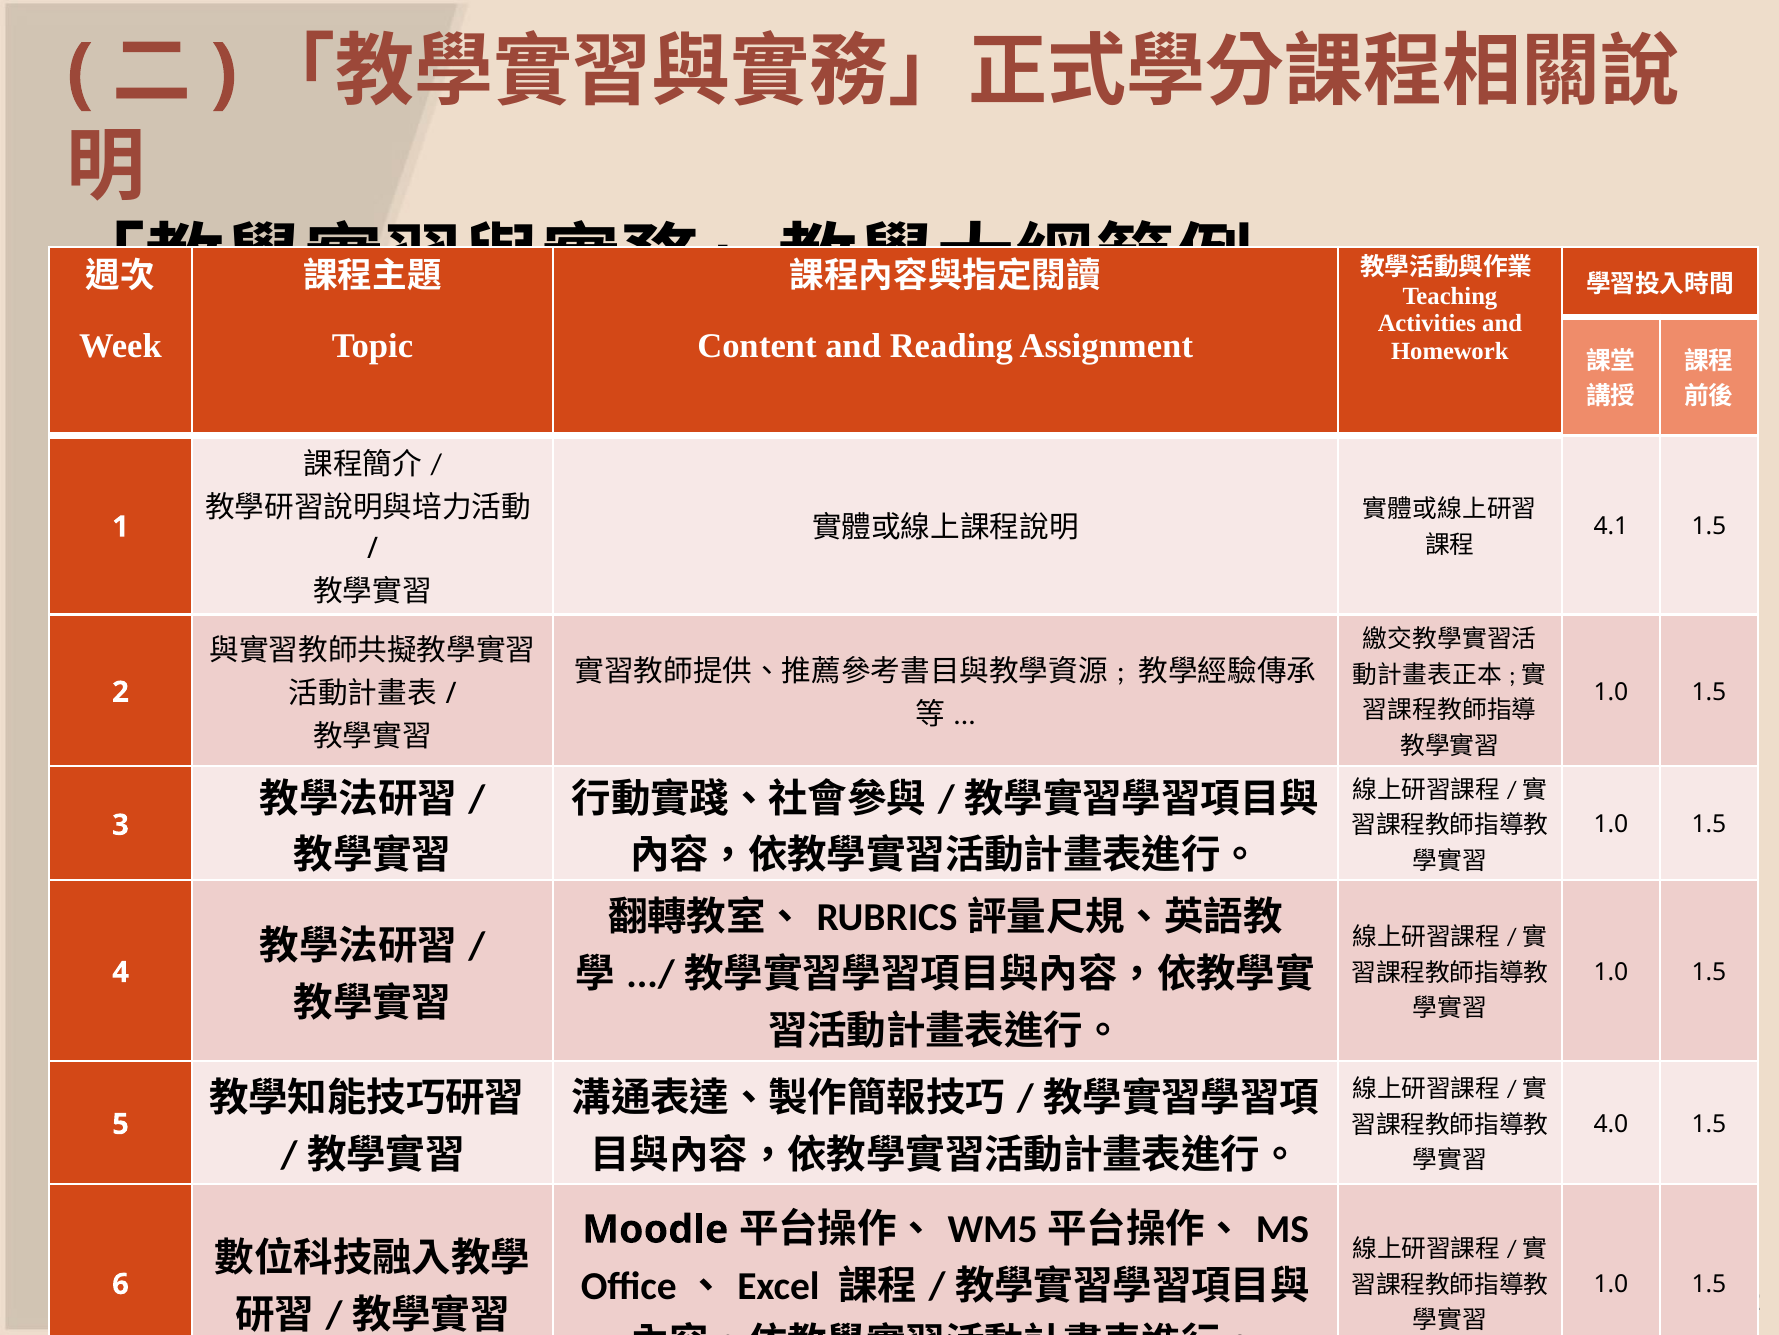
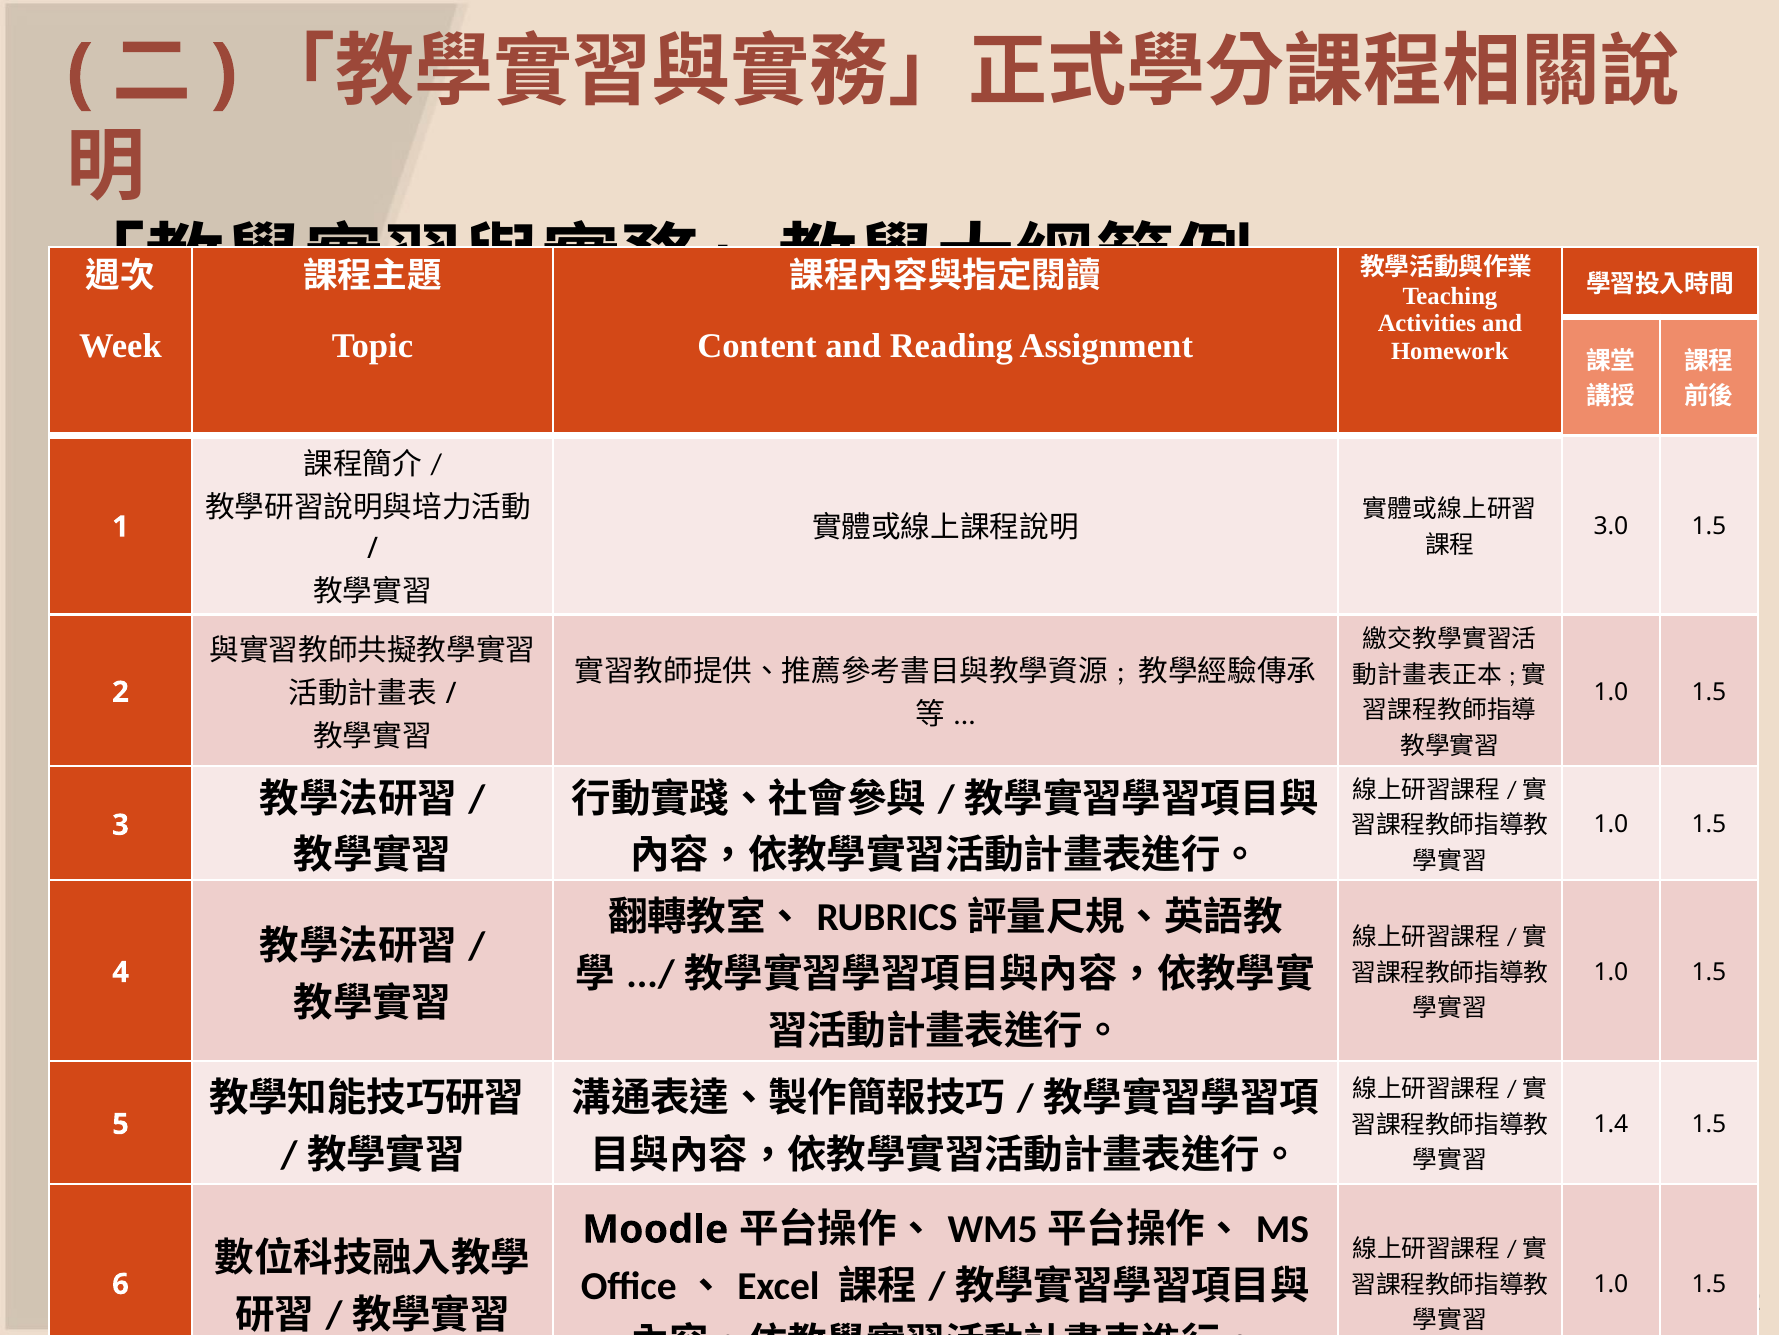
4.1: 4.1 -> 3.0
4.0: 4.0 -> 1.4
